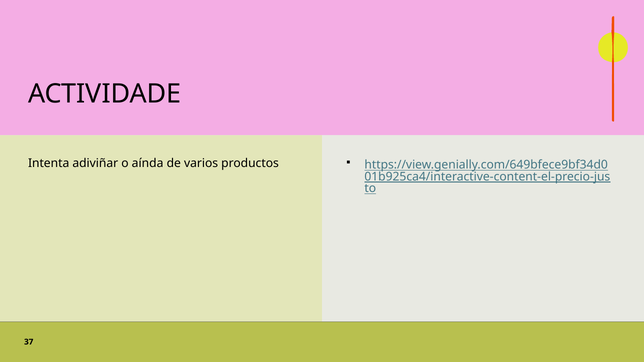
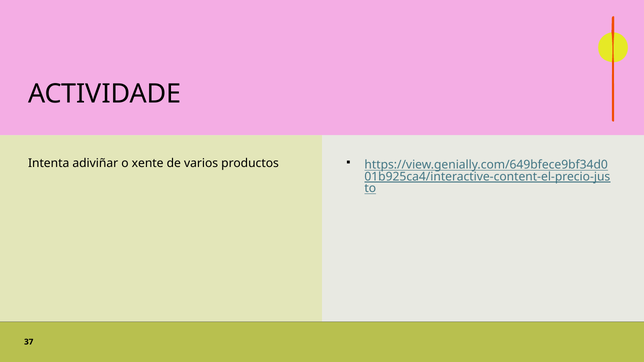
aínda: aínda -> xente
